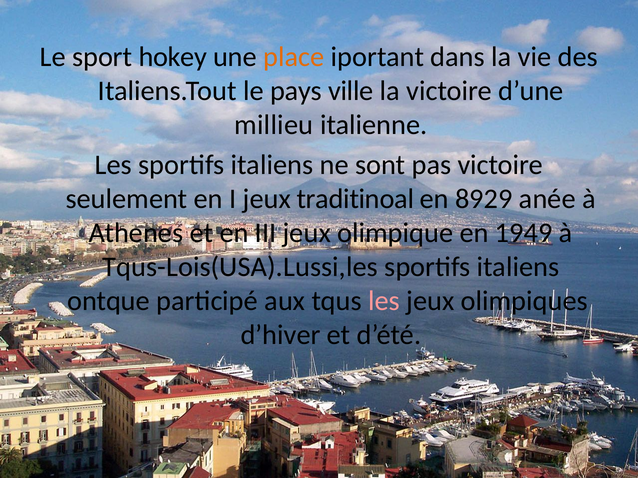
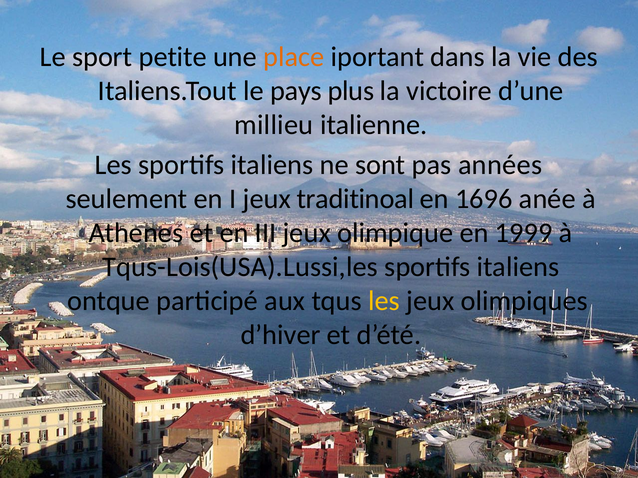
hokey: hokey -> petite
ville: ville -> plus
pas victoire: victoire -> années
8929: 8929 -> 1696
1949: 1949 -> 1999
les at (384, 301) colour: pink -> yellow
